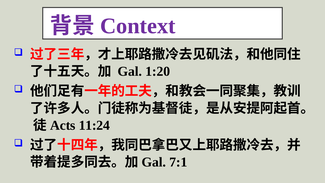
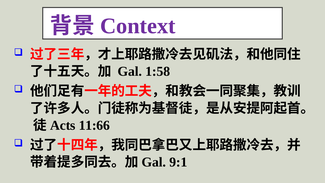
1:20: 1:20 -> 1:58
11:24: 11:24 -> 11:66
7:1: 7:1 -> 9:1
